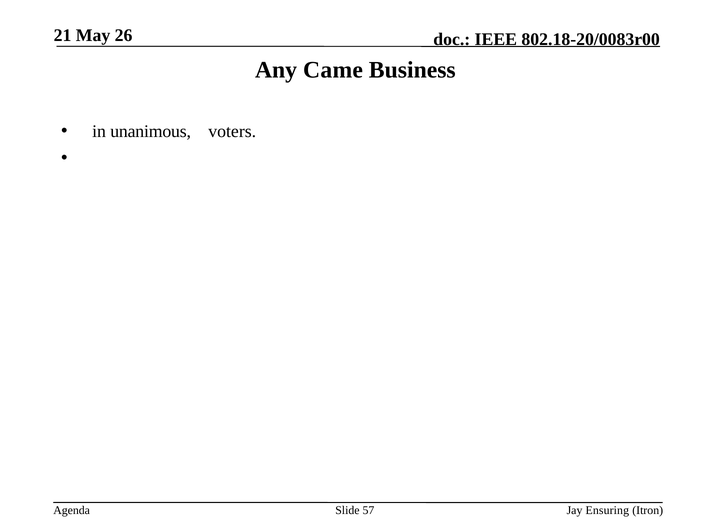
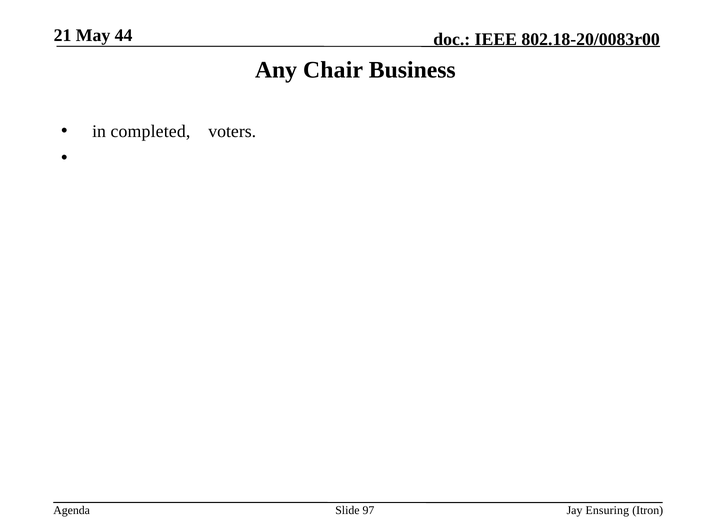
26: 26 -> 44
Came: Came -> Chair
unanimous: unanimous -> completed
57: 57 -> 97
